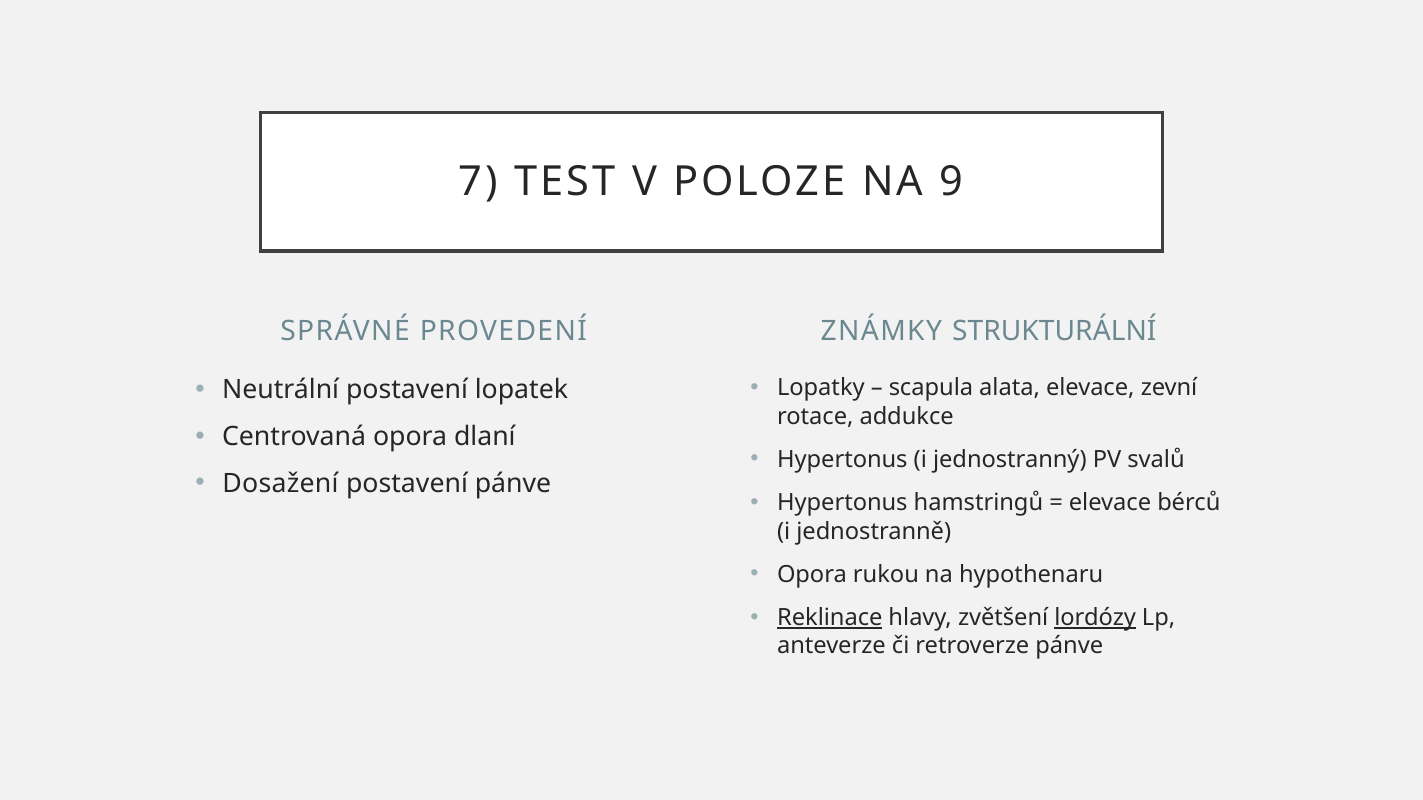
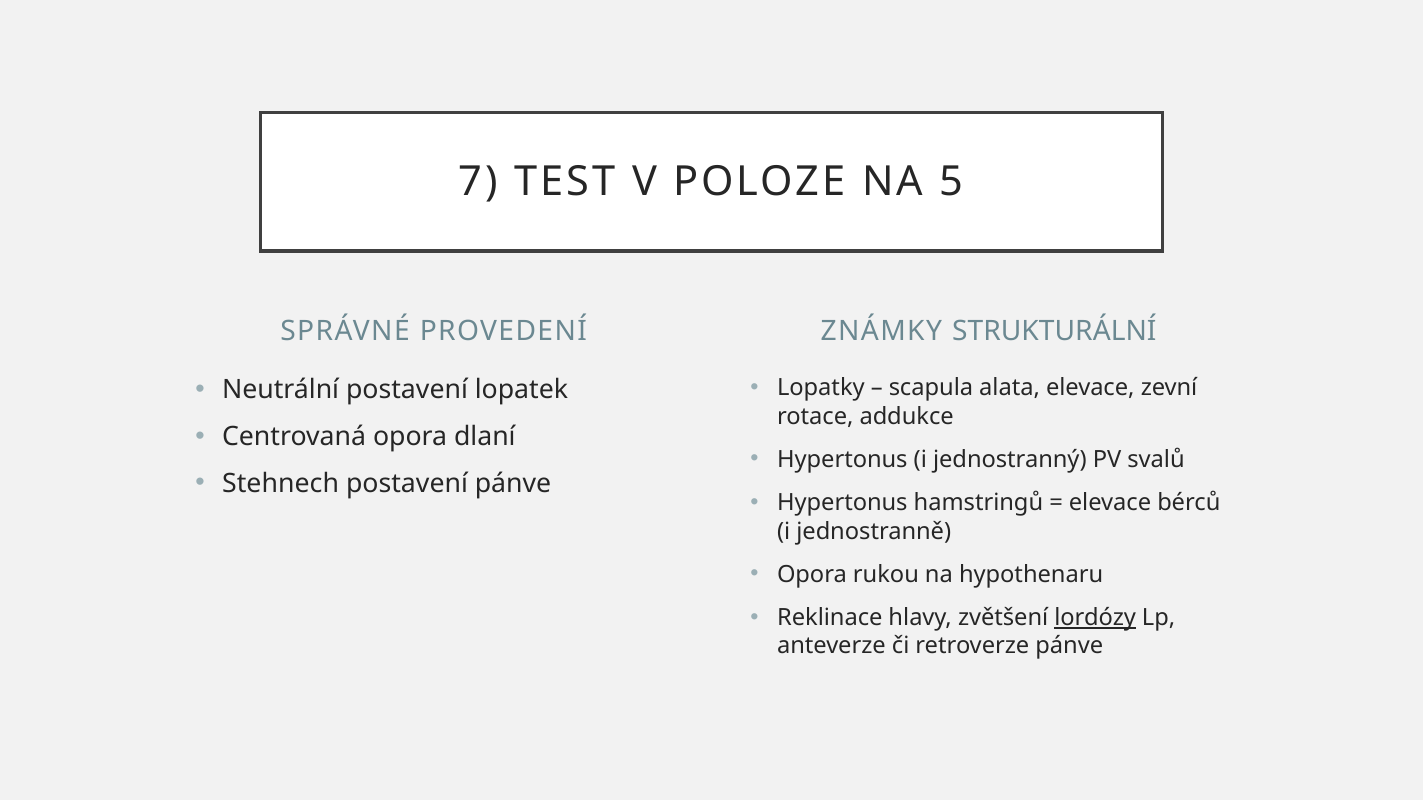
9: 9 -> 5
Dosažení: Dosažení -> Stehnech
Reklinace underline: present -> none
